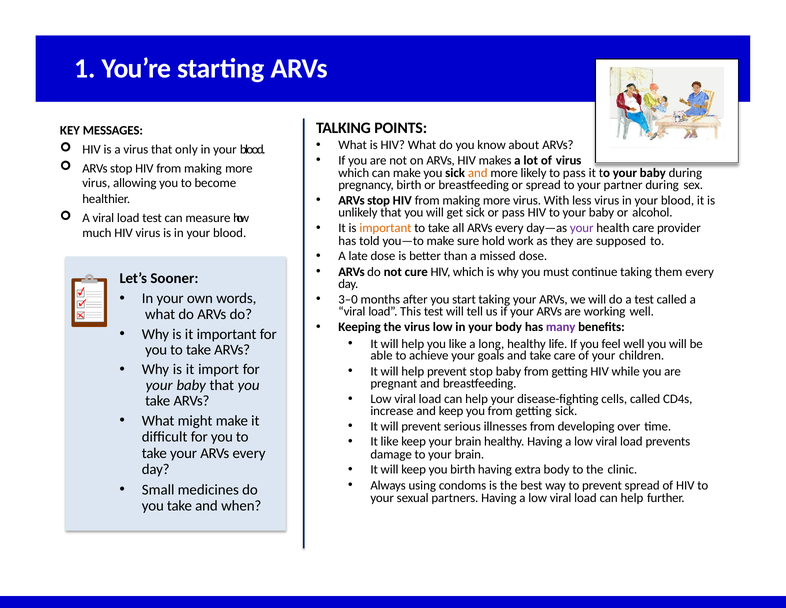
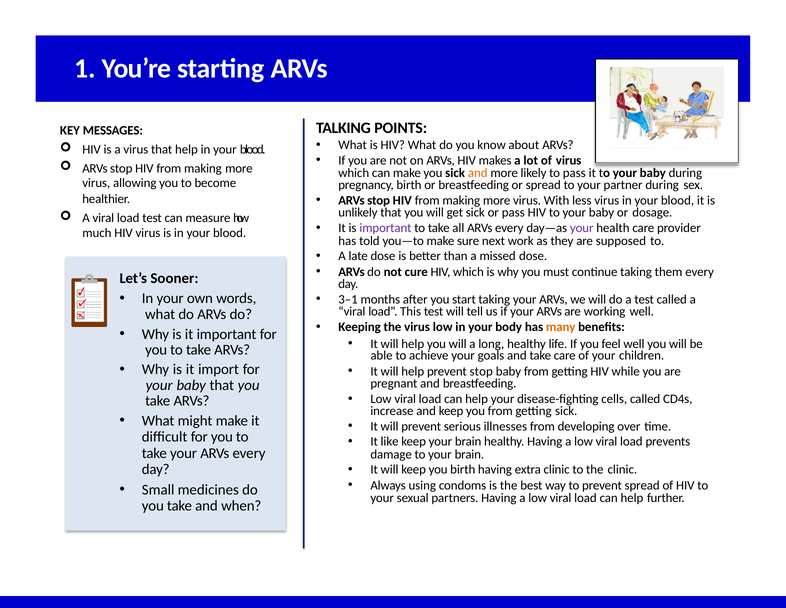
that only: only -> help
alcohol: alcohol -> dosage
important at (385, 228) colour: orange -> purple
hold: hold -> next
3–0: 3–0 -> 3–1
many colour: purple -> orange
help you like: like -> will
extra body: body -> clinic
